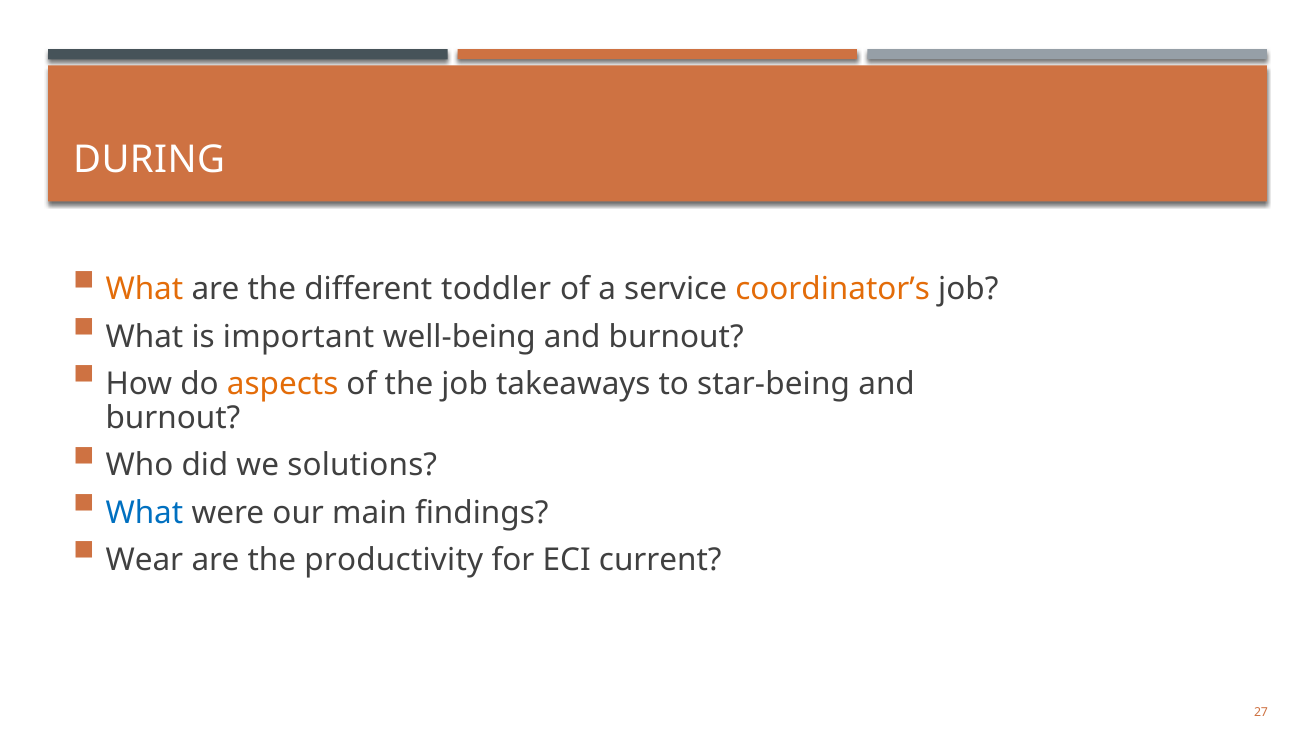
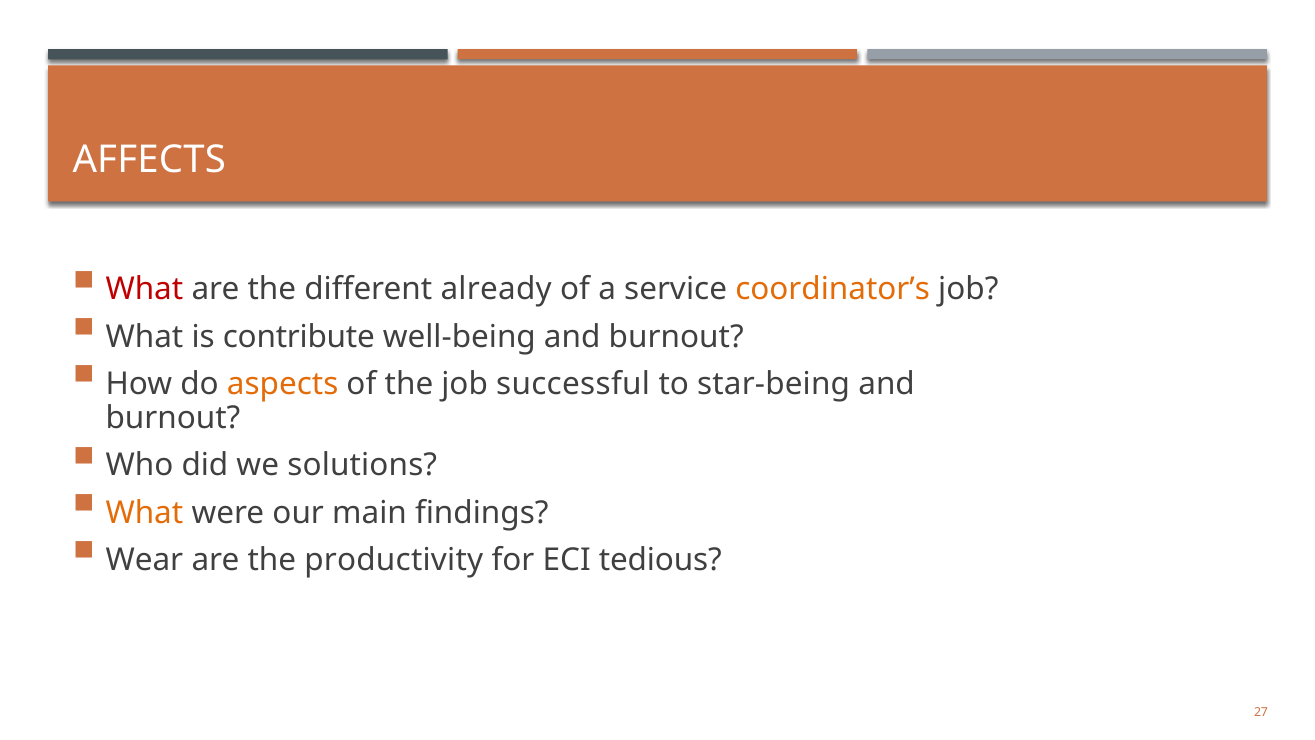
DURING: DURING -> AFFECTS
What at (144, 289) colour: orange -> red
toddler: toddler -> already
important: important -> contribute
takeaways: takeaways -> successful
What at (144, 513) colour: blue -> orange
current: current -> tedious
